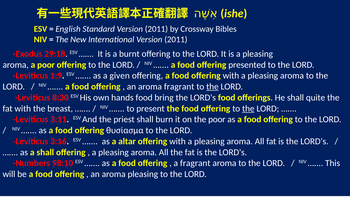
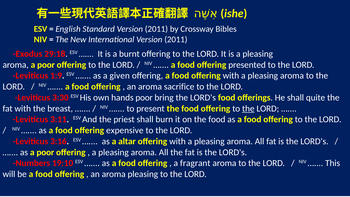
aroma fragrant: fragrant -> sacrifice
the at (212, 87) underline: present -> none
8:30: 8:30 -> 3:30
hands food: food -> poor
on the poor: poor -> food
θυσίασμα: θυσίασμα -> expensive
as a shall: shall -> poor
98:10: 98:10 -> 19:10
